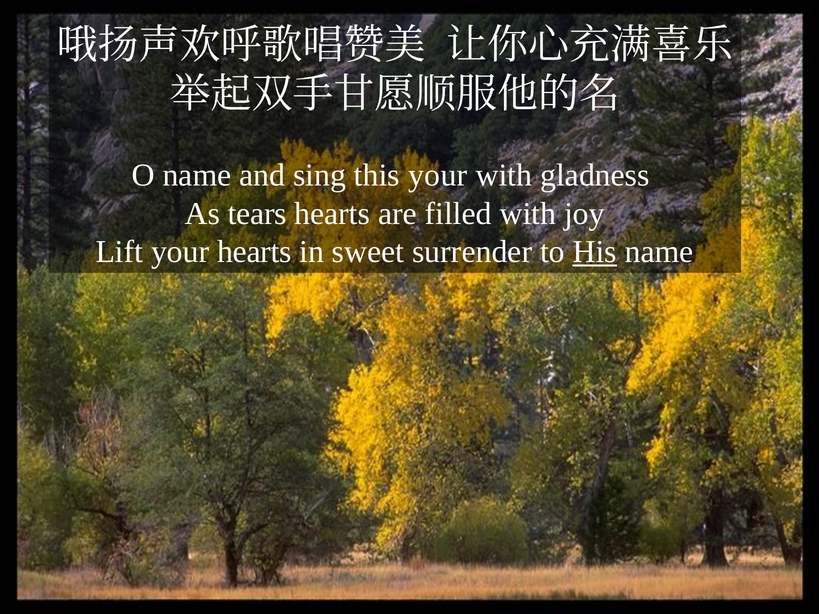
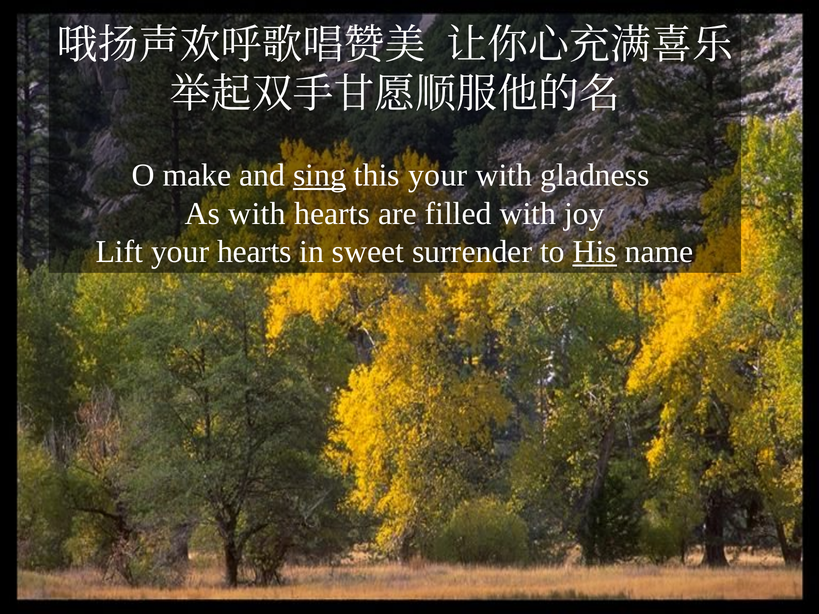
O name: name -> make
sing underline: none -> present
As tears: tears -> with
